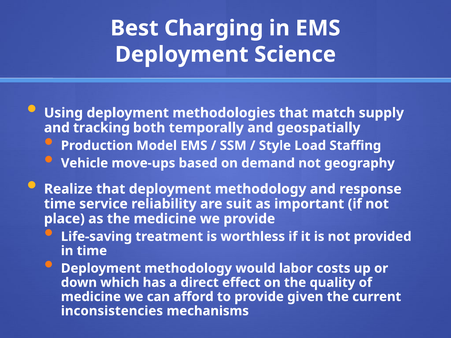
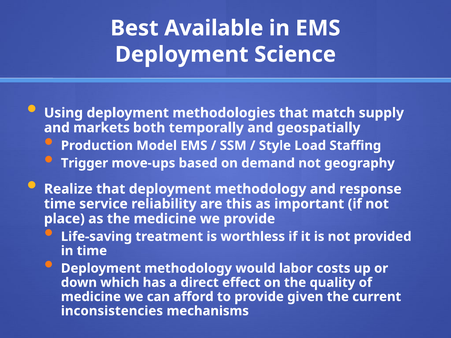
Charging: Charging -> Available
tracking: tracking -> markets
Vehicle: Vehicle -> Trigger
suit: suit -> this
